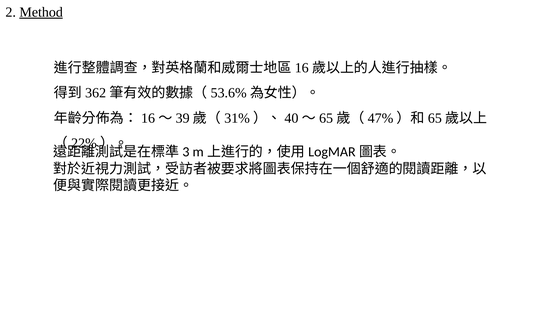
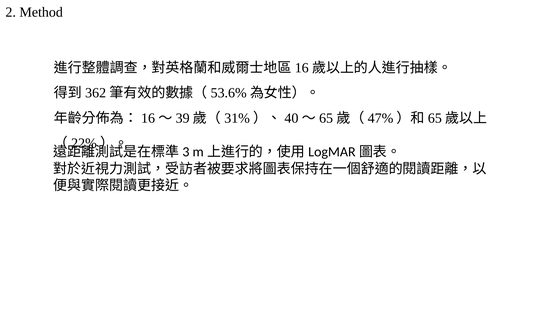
Method underline: present -> none
